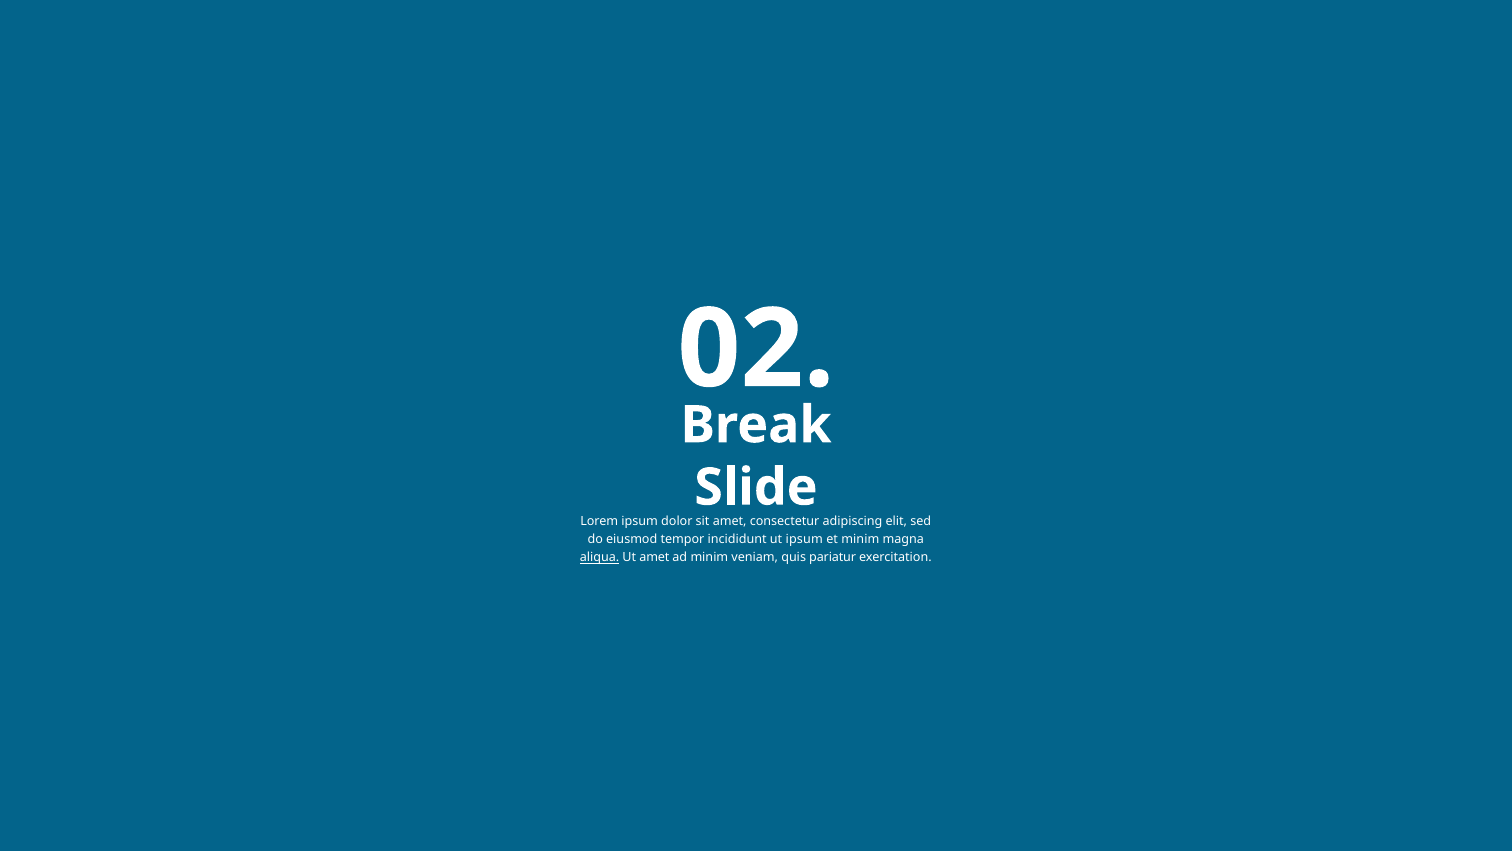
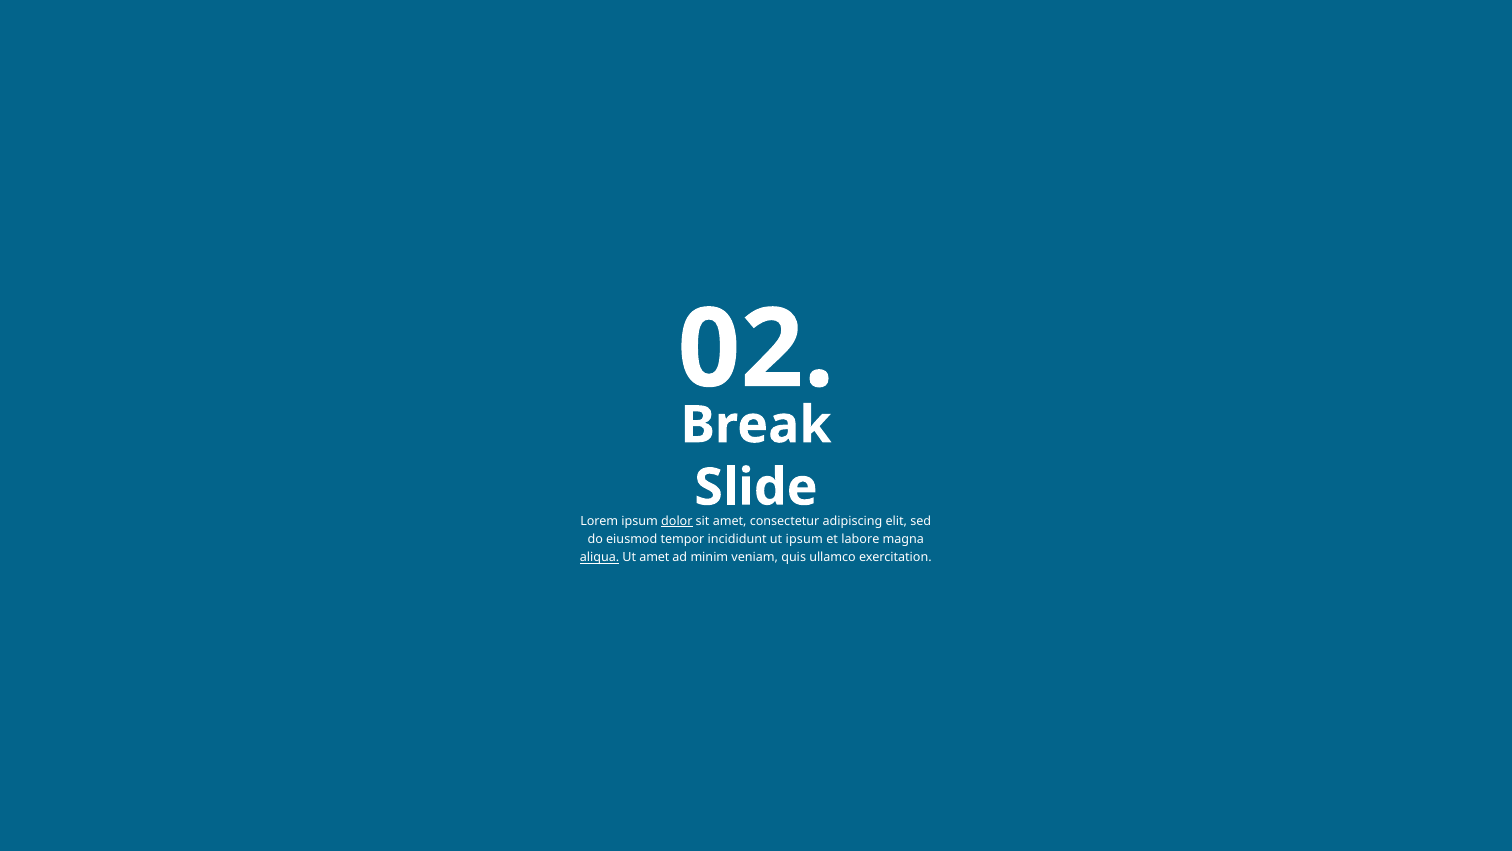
dolor underline: none -> present
et minim: minim -> labore
pariatur: pariatur -> ullamco
